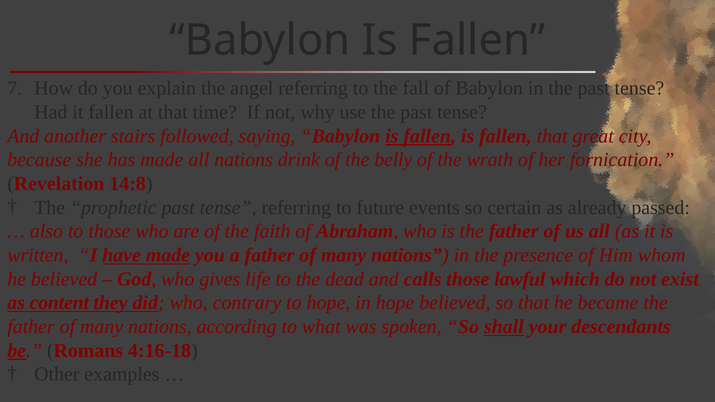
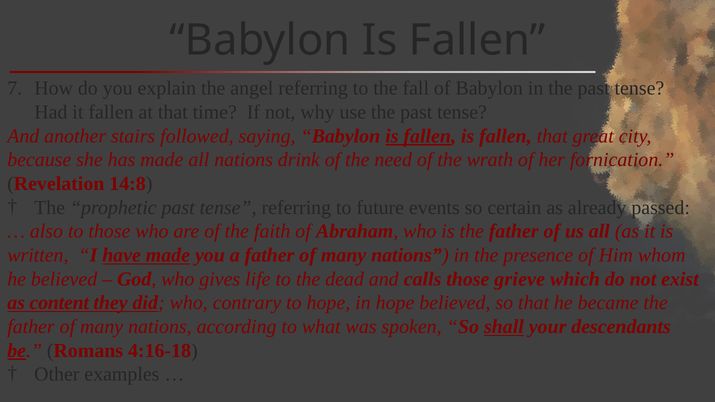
belly: belly -> need
lawful: lawful -> grieve
